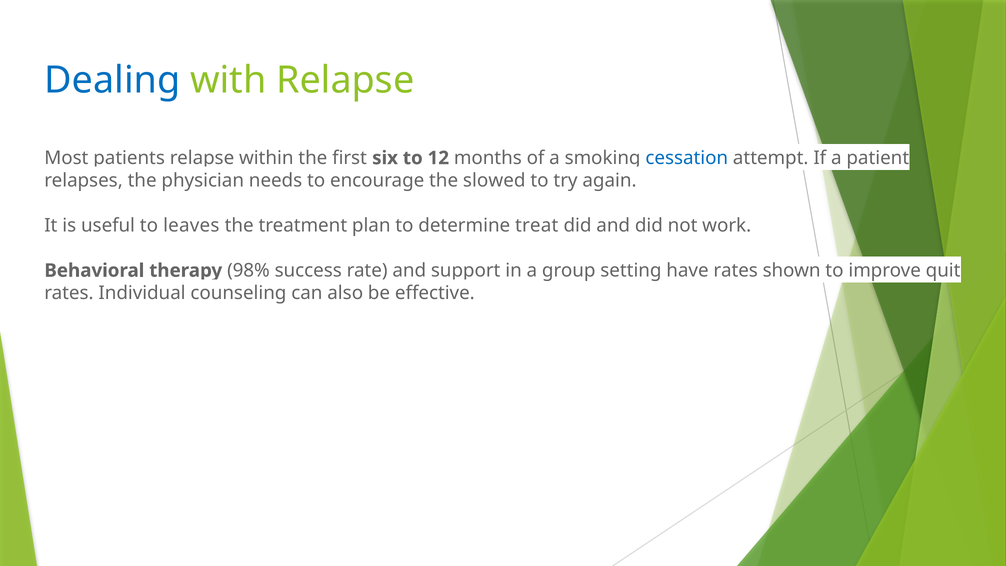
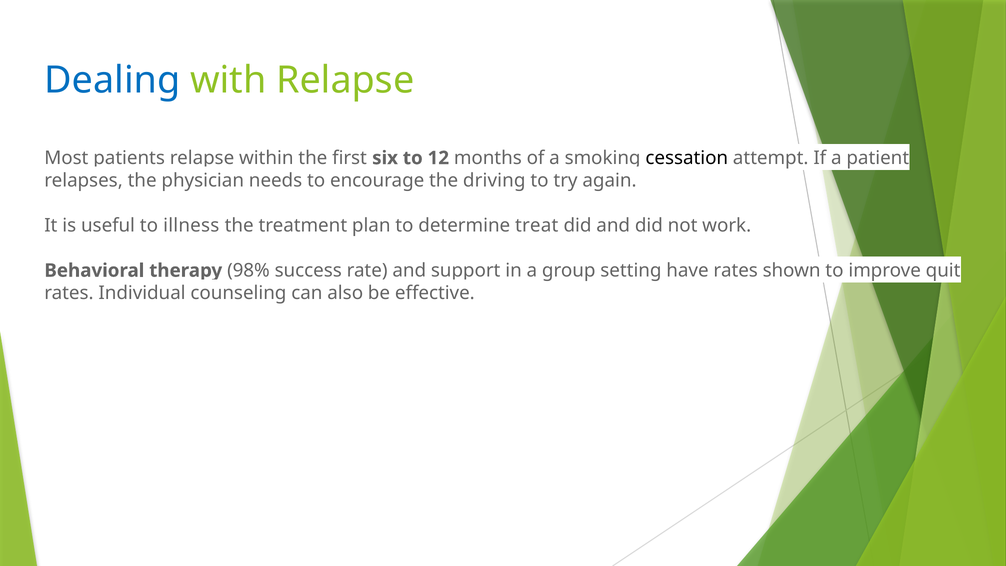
cessation colour: blue -> black
slowed: slowed -> driving
leaves: leaves -> illness
